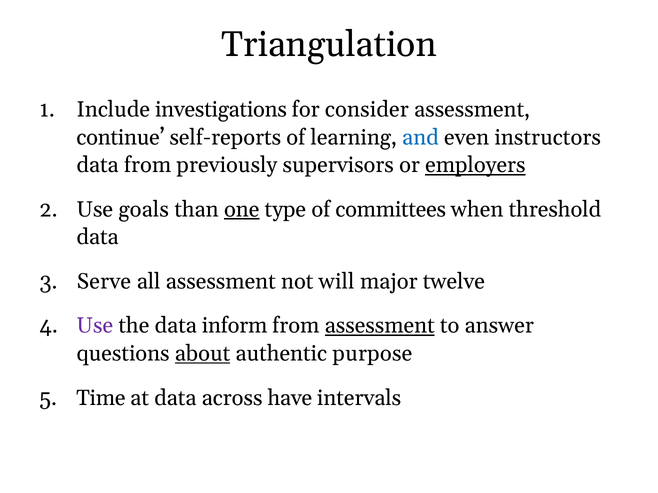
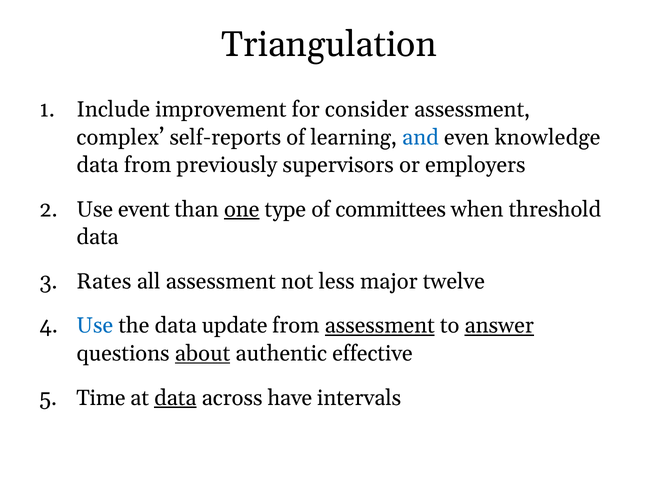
investigations: investigations -> improvement
continue: continue -> complex
instructors: instructors -> knowledge
employers underline: present -> none
goals: goals -> event
Serve: Serve -> Rates
will: will -> less
Use at (95, 326) colour: purple -> blue
inform: inform -> update
answer underline: none -> present
purpose: purpose -> effective
data at (175, 398) underline: none -> present
